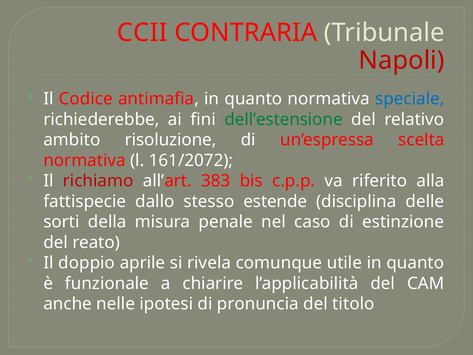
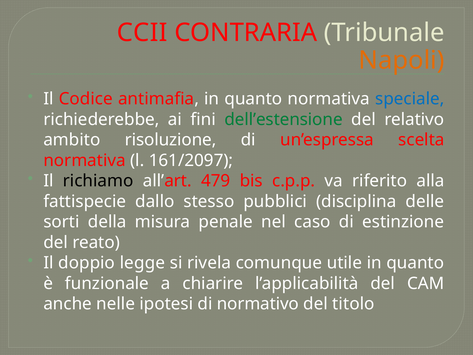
Napoli colour: red -> orange
161/2072: 161/2072 -> 161/2097
richiamo colour: red -> black
383: 383 -> 479
estende: estende -> pubblici
aprile: aprile -> legge
pronuncia: pronuncia -> normativo
